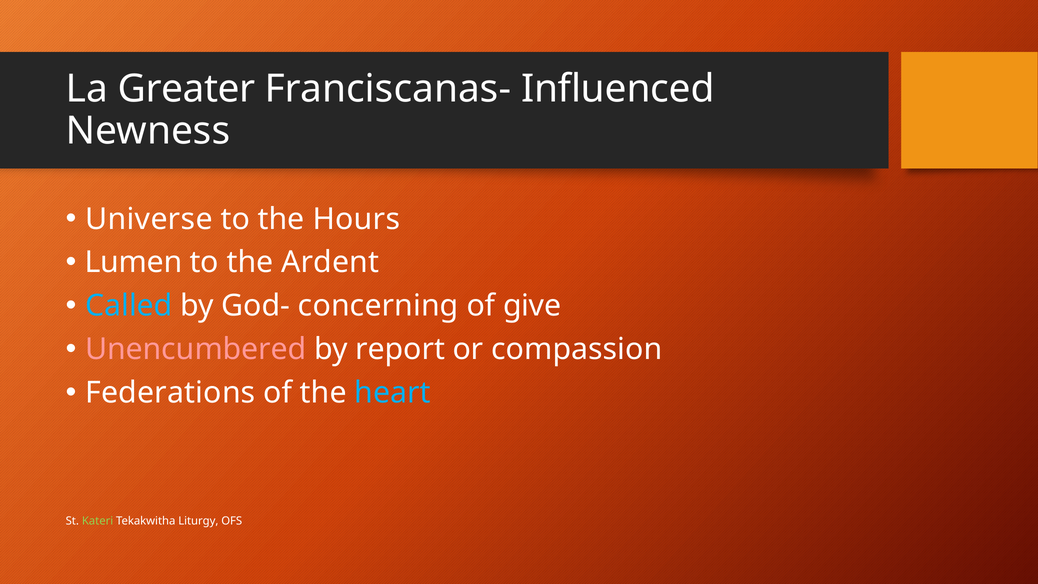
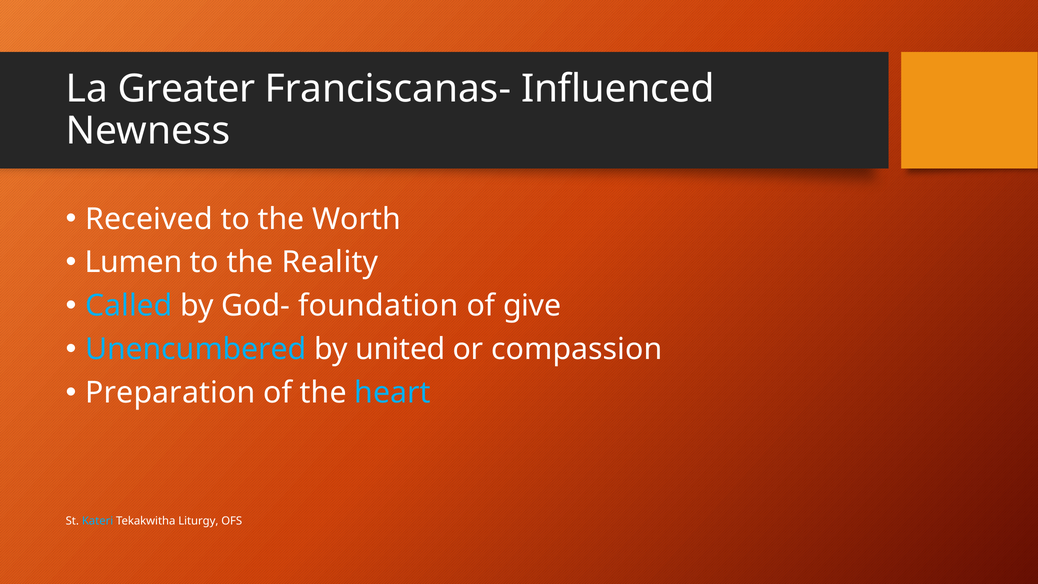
Universe: Universe -> Received
Hours: Hours -> Worth
Ardent: Ardent -> Reality
concerning: concerning -> foundation
Unencumbered colour: pink -> light blue
report: report -> united
Federations: Federations -> Preparation
Kateri colour: light green -> light blue
